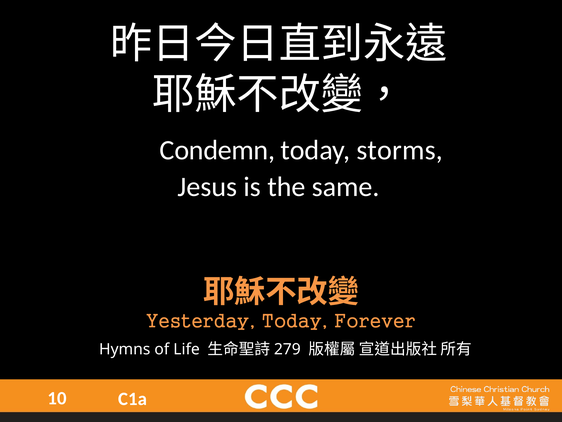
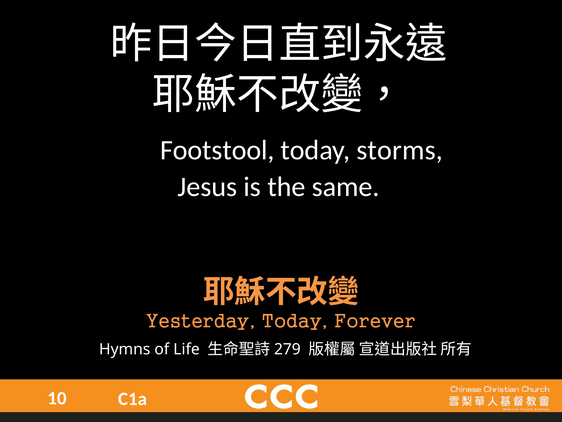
Condemn: Condemn -> Footstool
